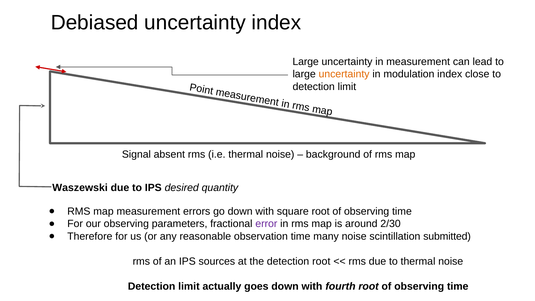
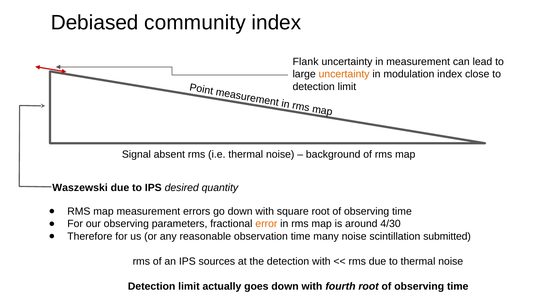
Debiased uncertainty: uncertainty -> community
Large at (306, 62): Large -> Flank
error colour: purple -> orange
2/30: 2/30 -> 4/30
detection root: root -> with
